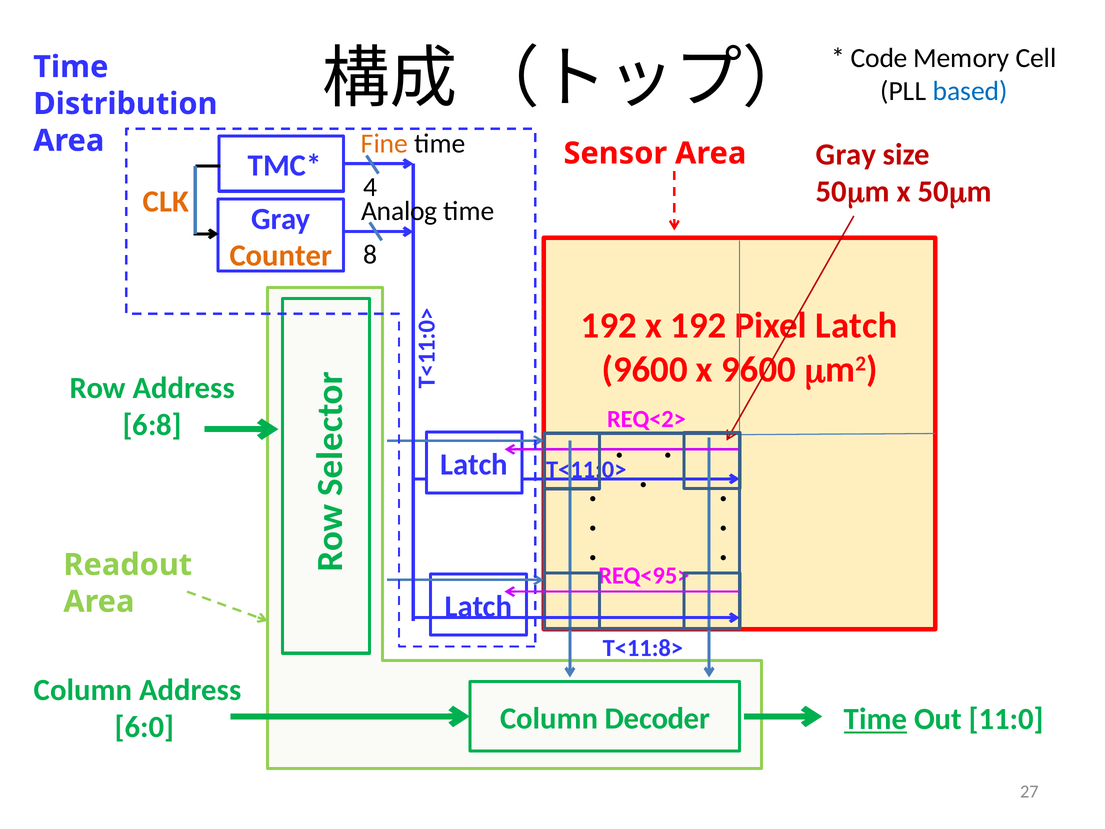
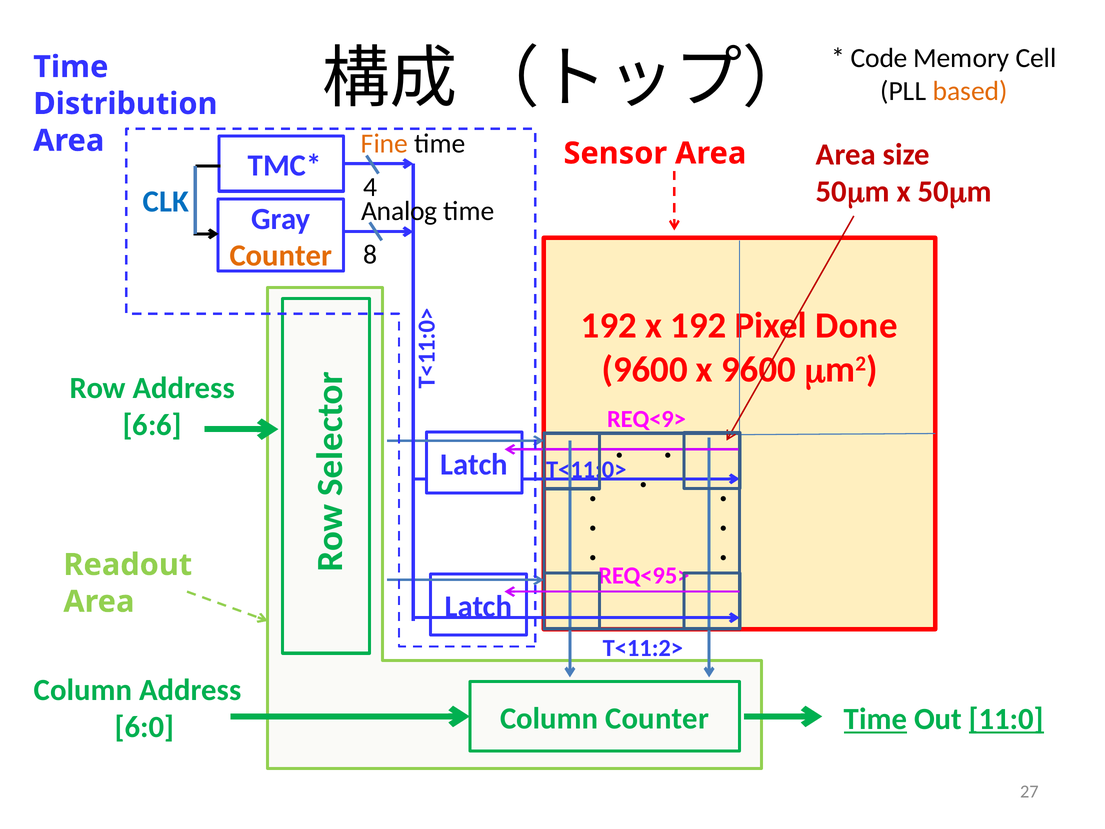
based colour: blue -> orange
Gray at (846, 155): Gray -> Area
CLK colour: orange -> blue
Latch at (856, 325): Latch -> Done
REQ<2>: REQ<2> -> REQ<9>
6:8: 6:8 -> 6:6
T<11:8>: T<11:8> -> T<11:2>
Column Decoder: Decoder -> Counter
11:0 underline: none -> present
